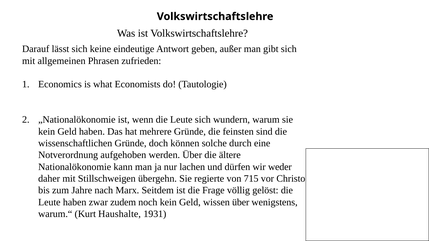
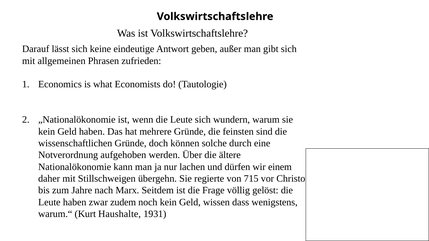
weder: weder -> einem
wissen über: über -> dass
